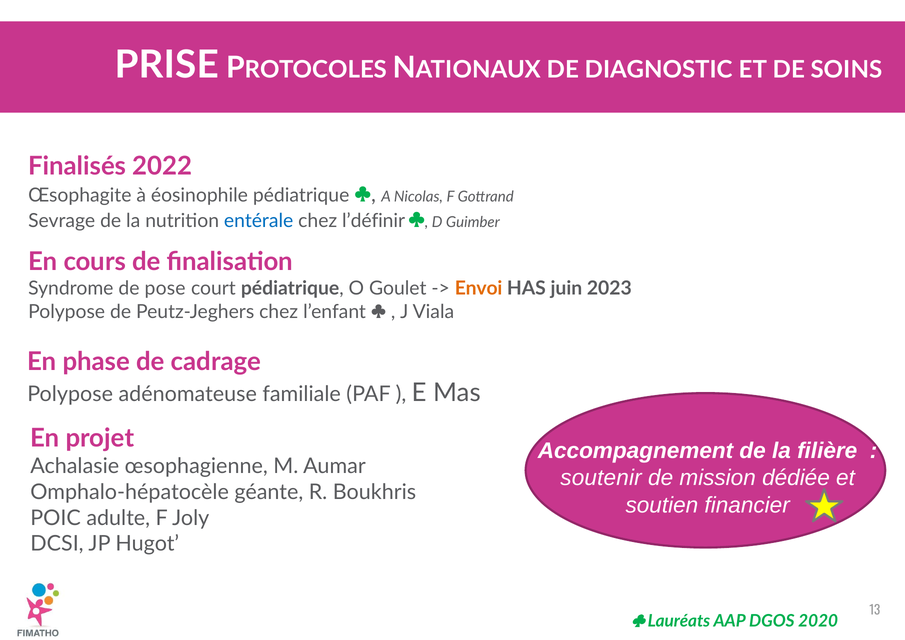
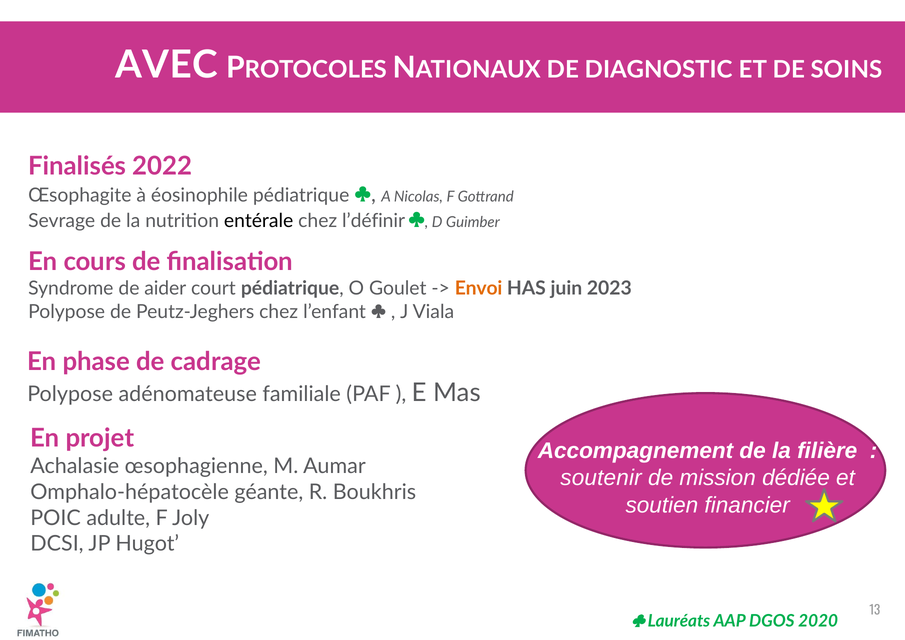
PRISE: PRISE -> AVEC
entérale colour: blue -> black
pose: pose -> aider
